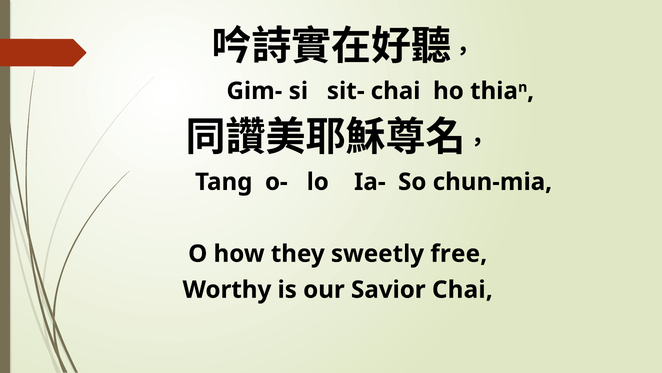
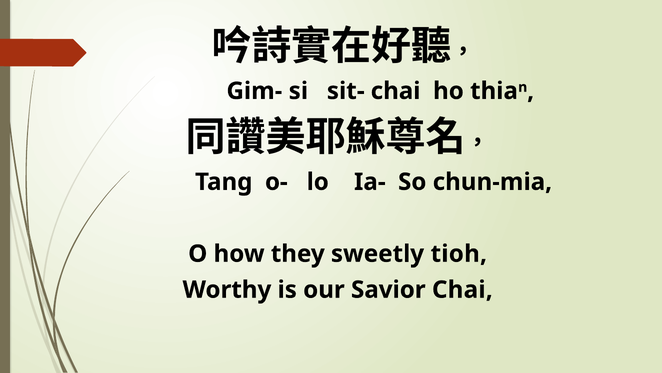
free: free -> tioh
